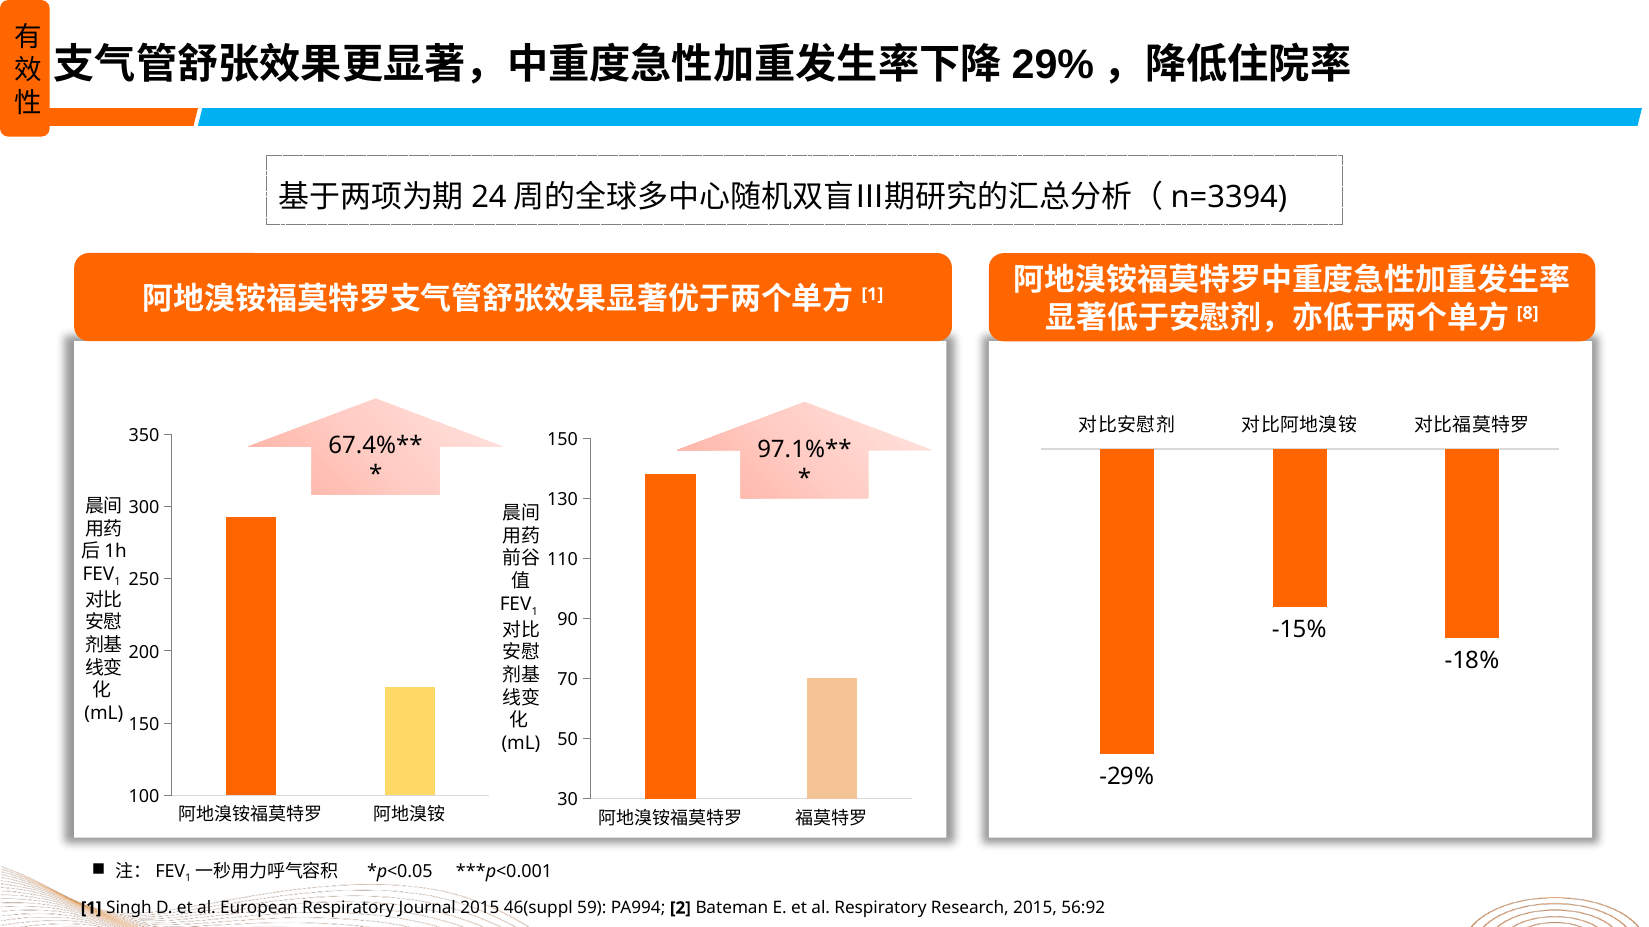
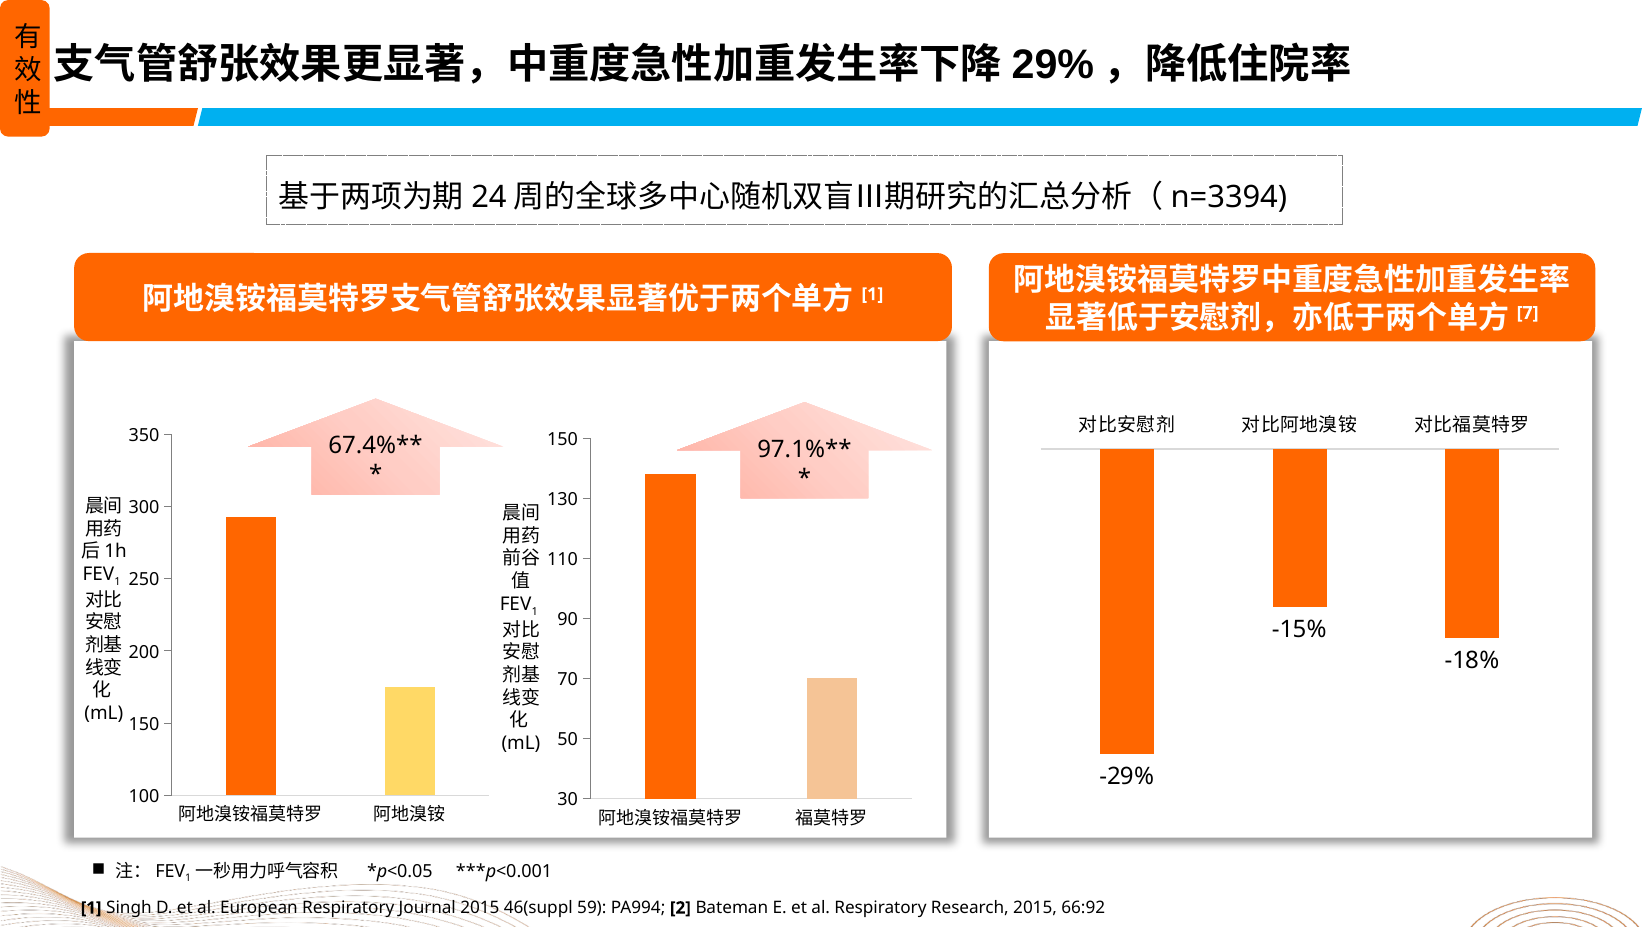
8: 8 -> 7
56:92: 56:92 -> 66:92
